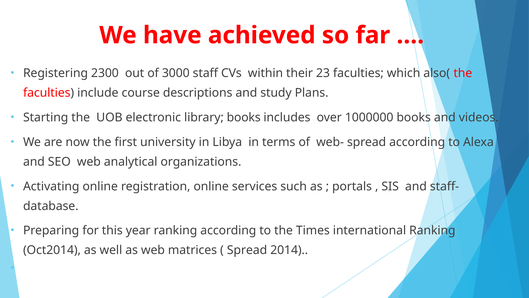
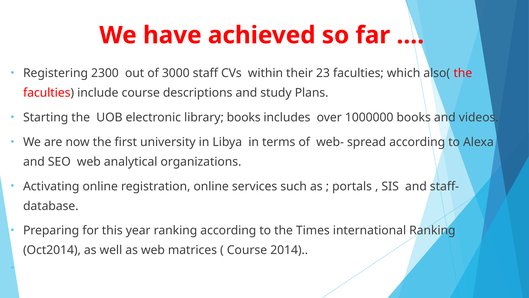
Spread at (247, 250): Spread -> Course
